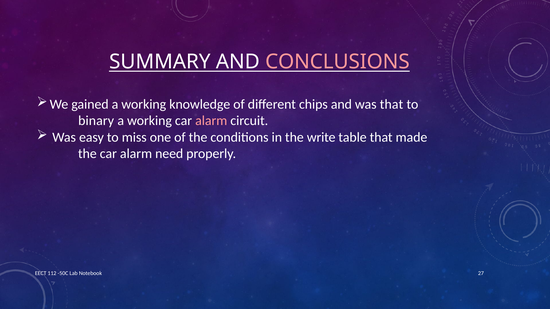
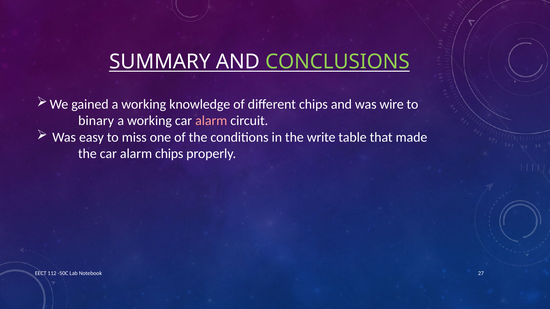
CONCLUSIONS colour: pink -> light green
was that: that -> wire
alarm need: need -> chips
